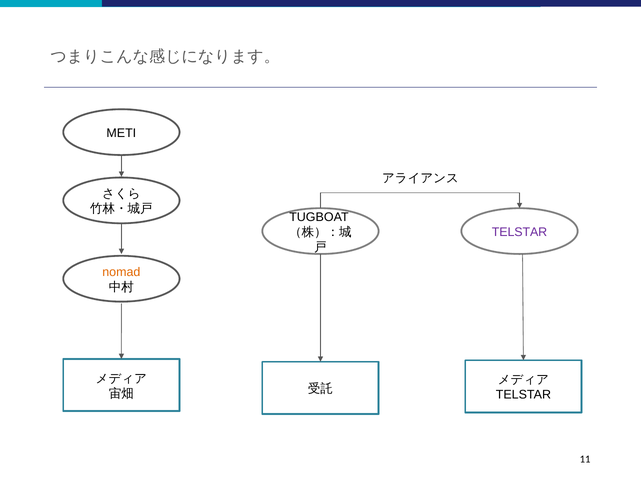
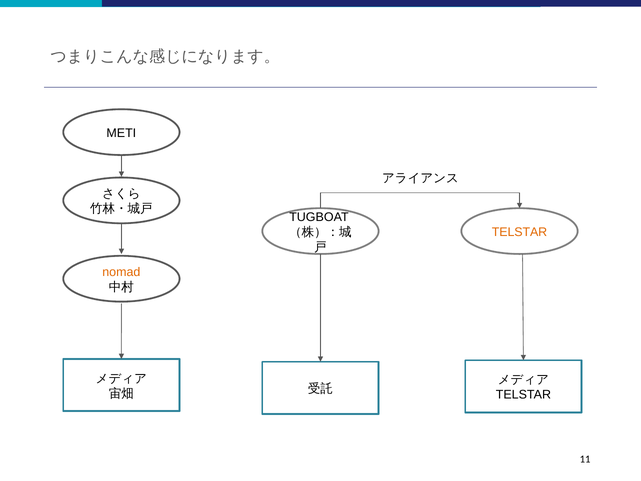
TELSTAR at (520, 232) colour: purple -> orange
